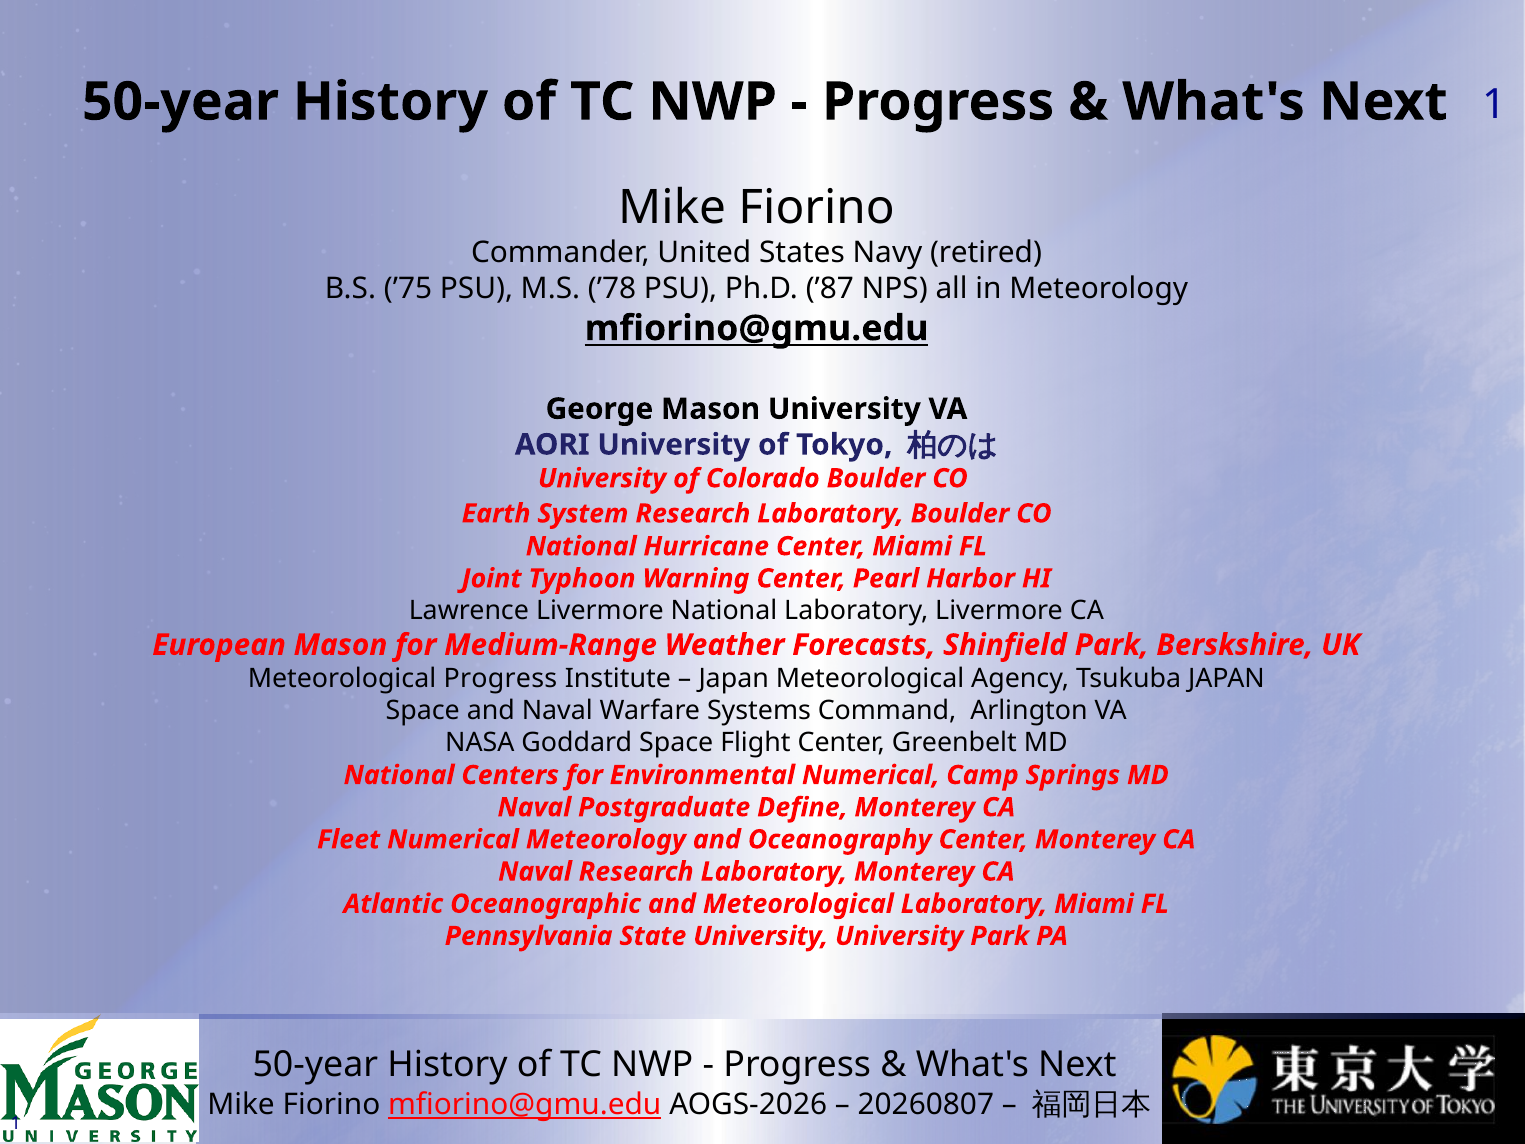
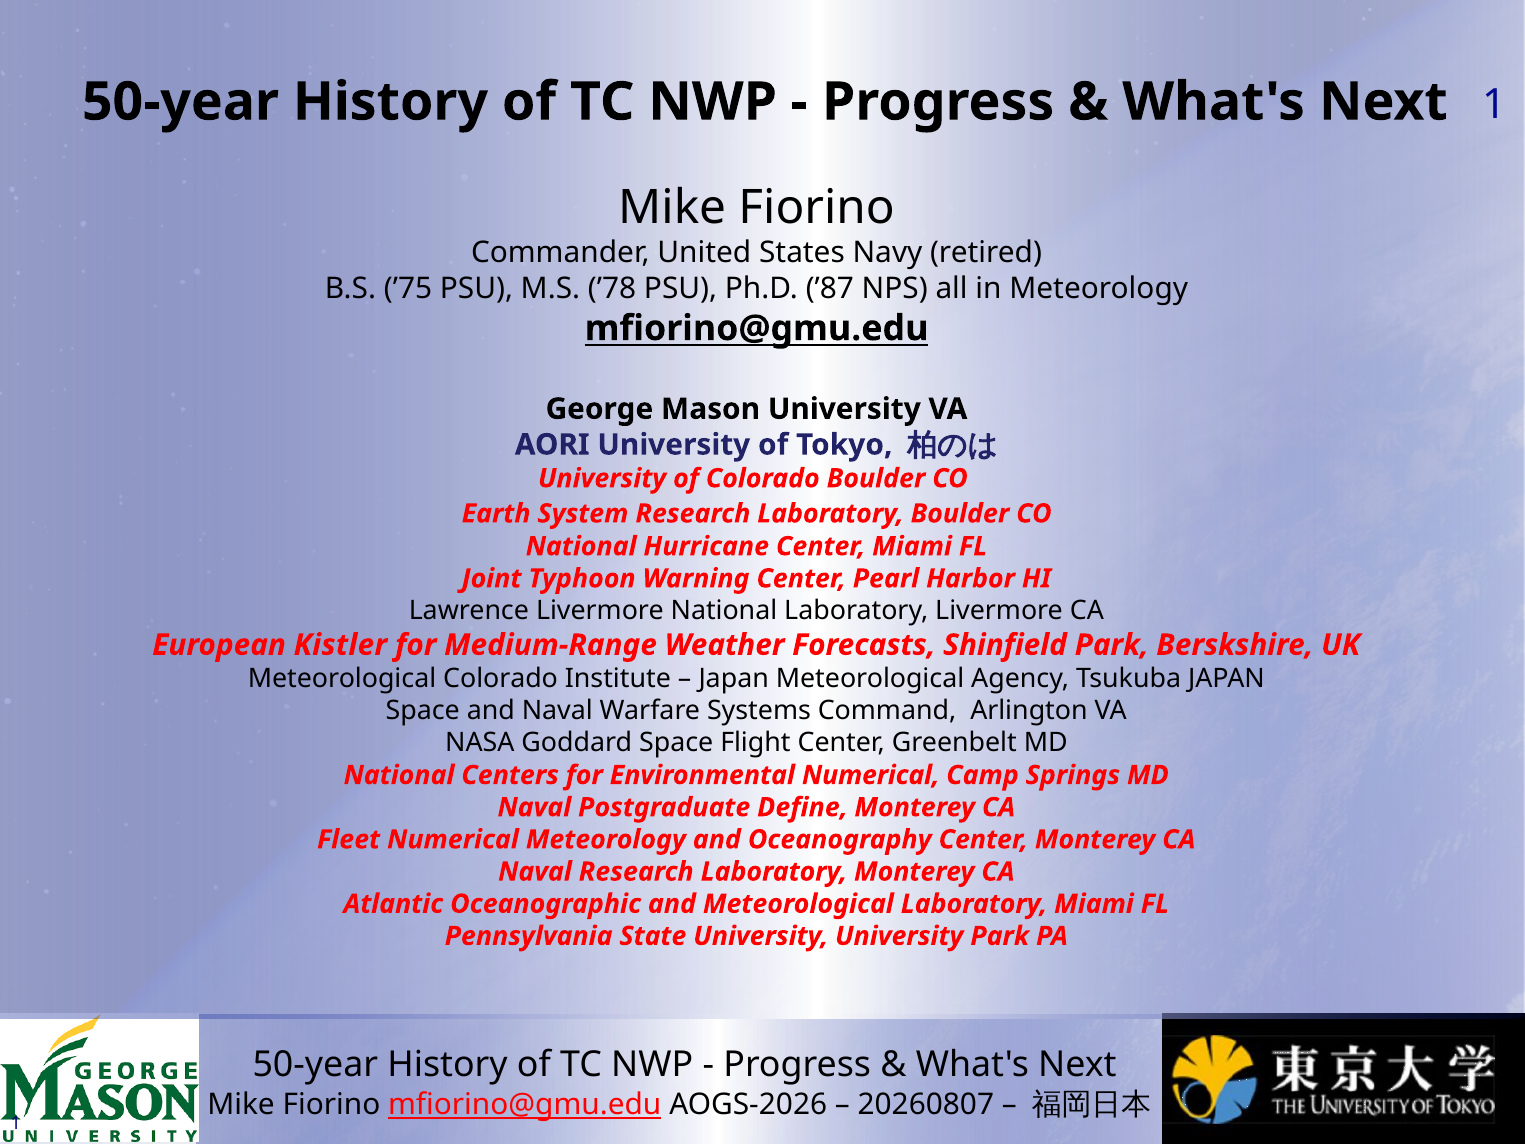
European Mason: Mason -> Kistler
Meteorological Progress: Progress -> Colorado
